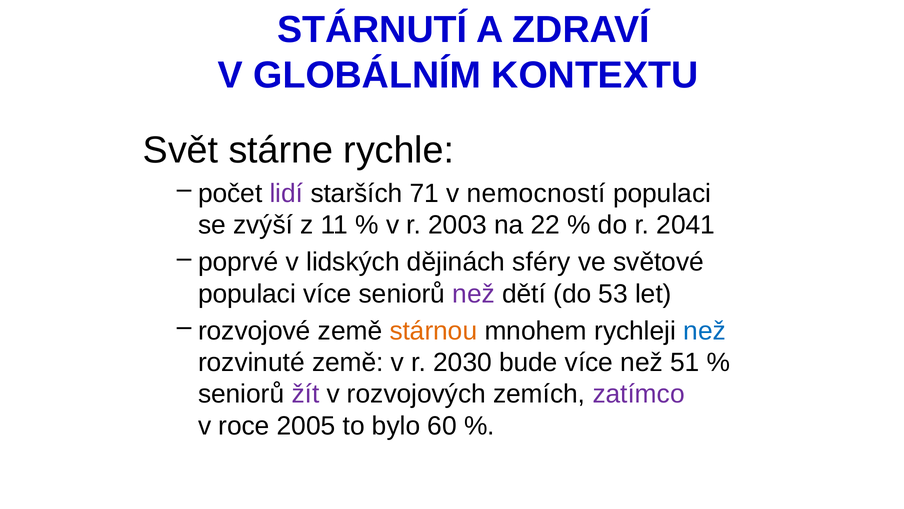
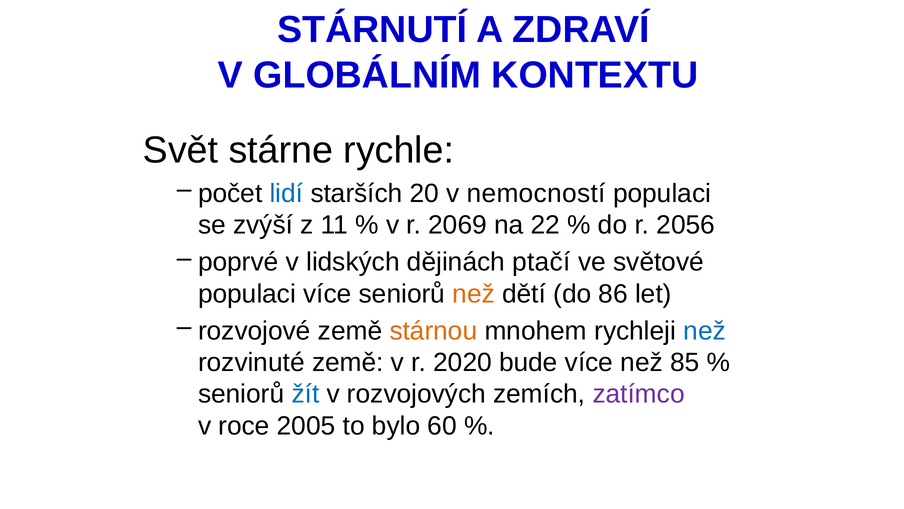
lidí colour: purple -> blue
71: 71 -> 20
2003: 2003 -> 2069
2041: 2041 -> 2056
sféry: sféry -> ptačí
než at (474, 294) colour: purple -> orange
53: 53 -> 86
2030: 2030 -> 2020
51: 51 -> 85
žít colour: purple -> blue
